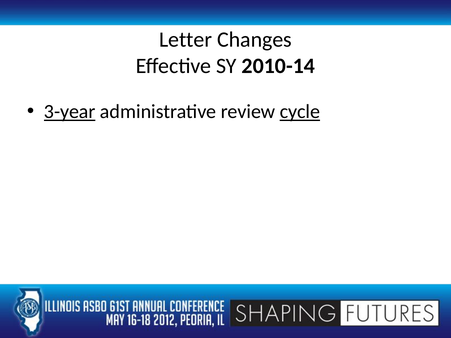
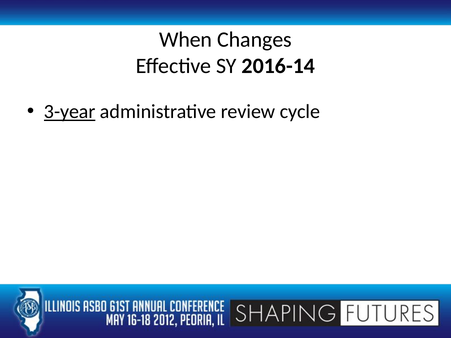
Letter: Letter -> When
2010-14: 2010-14 -> 2016-14
cycle underline: present -> none
